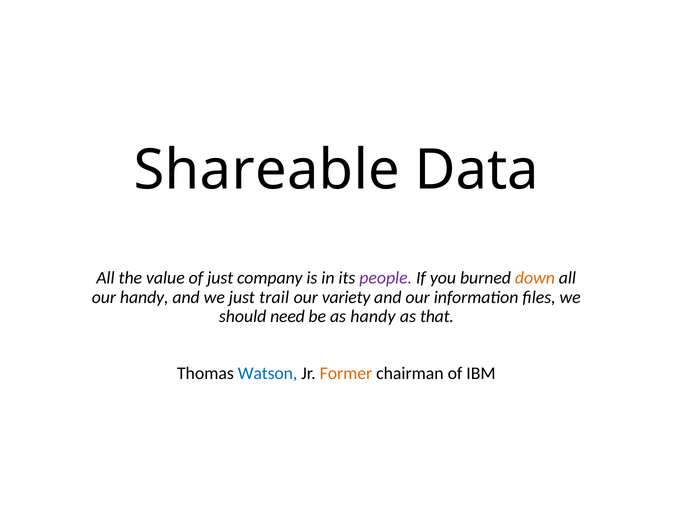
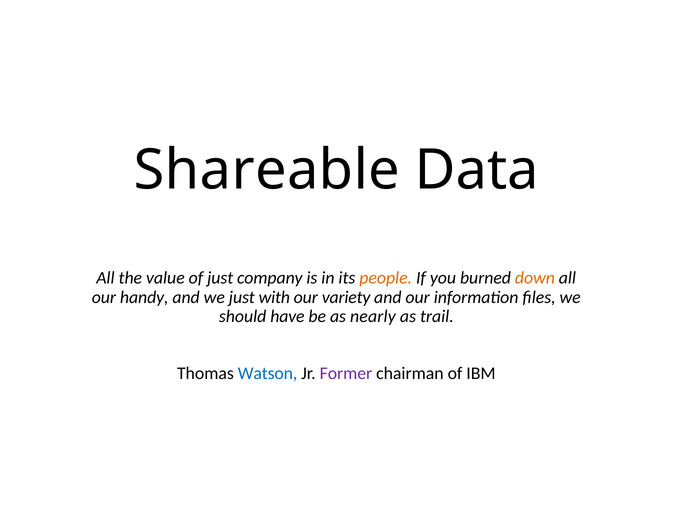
people colour: purple -> orange
trail: trail -> with
need: need -> have
as handy: handy -> nearly
that: that -> trail
Former colour: orange -> purple
